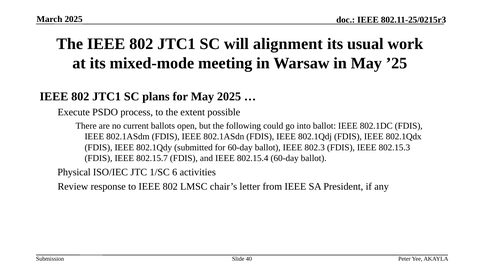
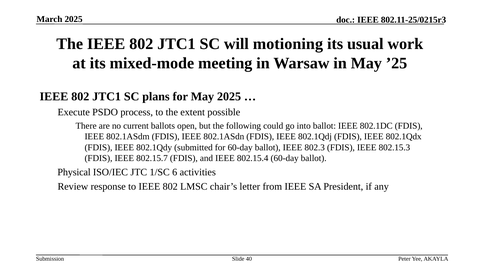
alignment: alignment -> motioning
